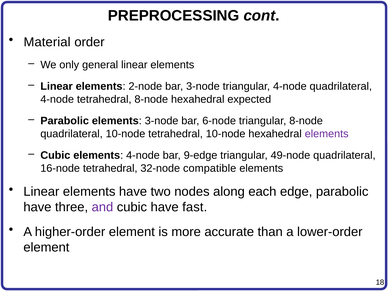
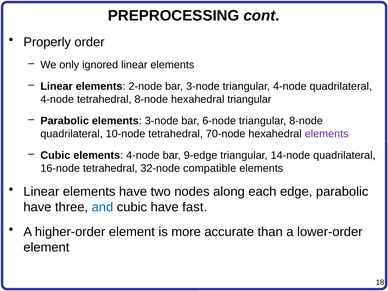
Material: Material -> Properly
general: general -> ignored
hexahedral expected: expected -> triangular
tetrahedral 10-node: 10-node -> 70-node
49-node: 49-node -> 14-node
and colour: purple -> blue
